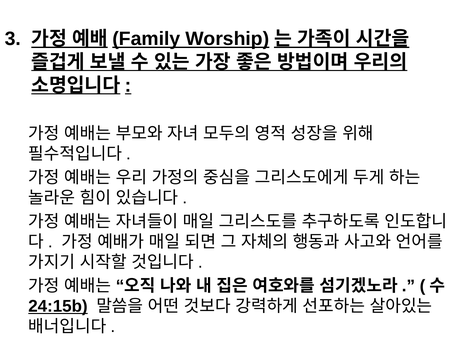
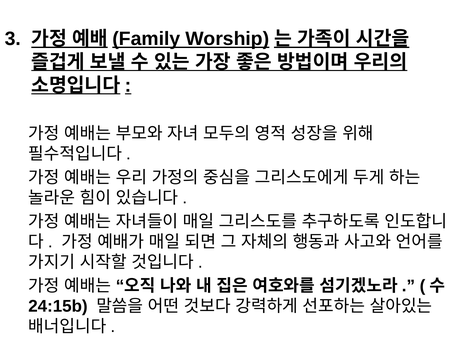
24:15b underline: present -> none
